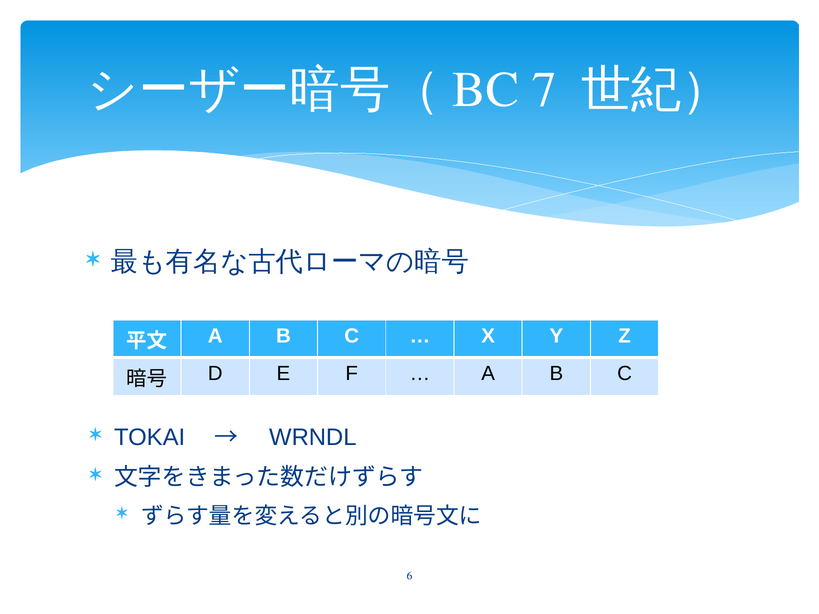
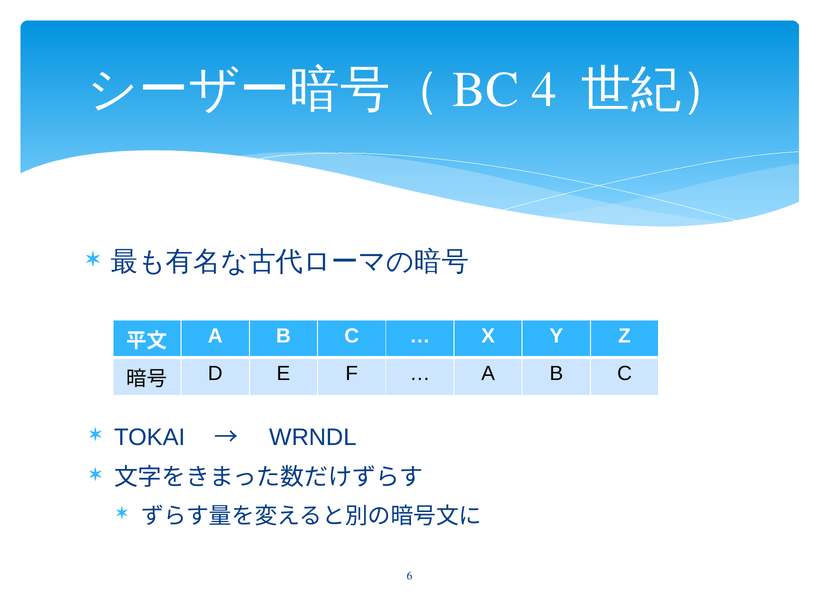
7: 7 -> 4
